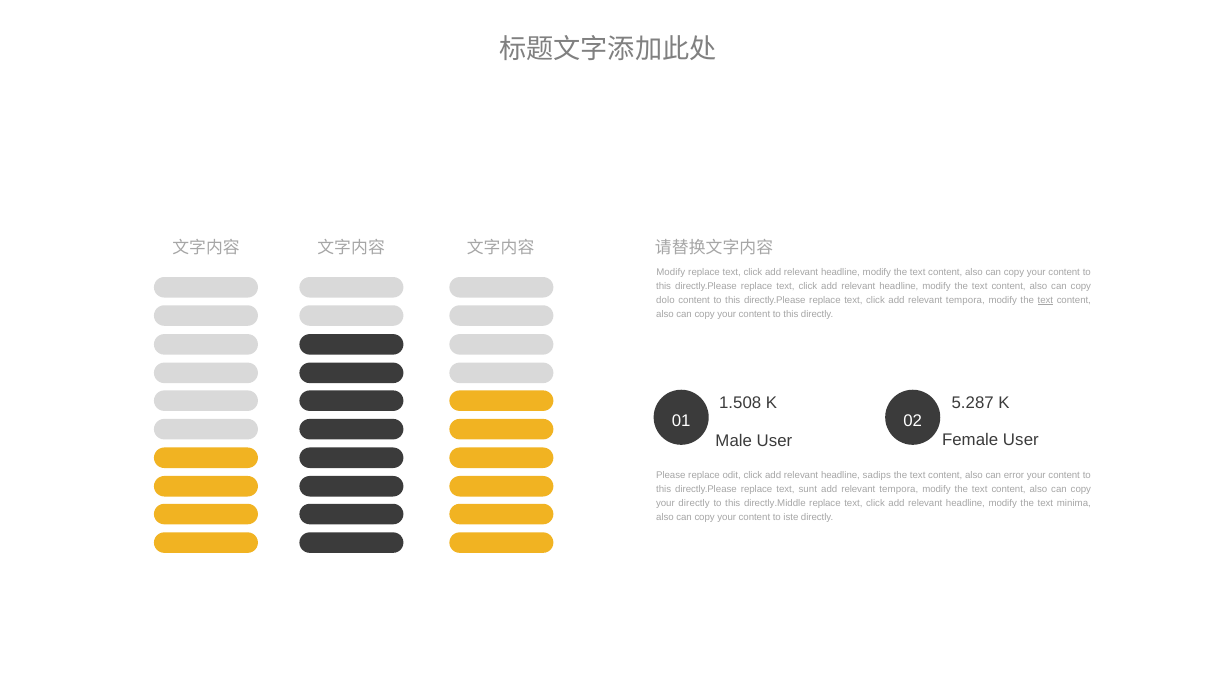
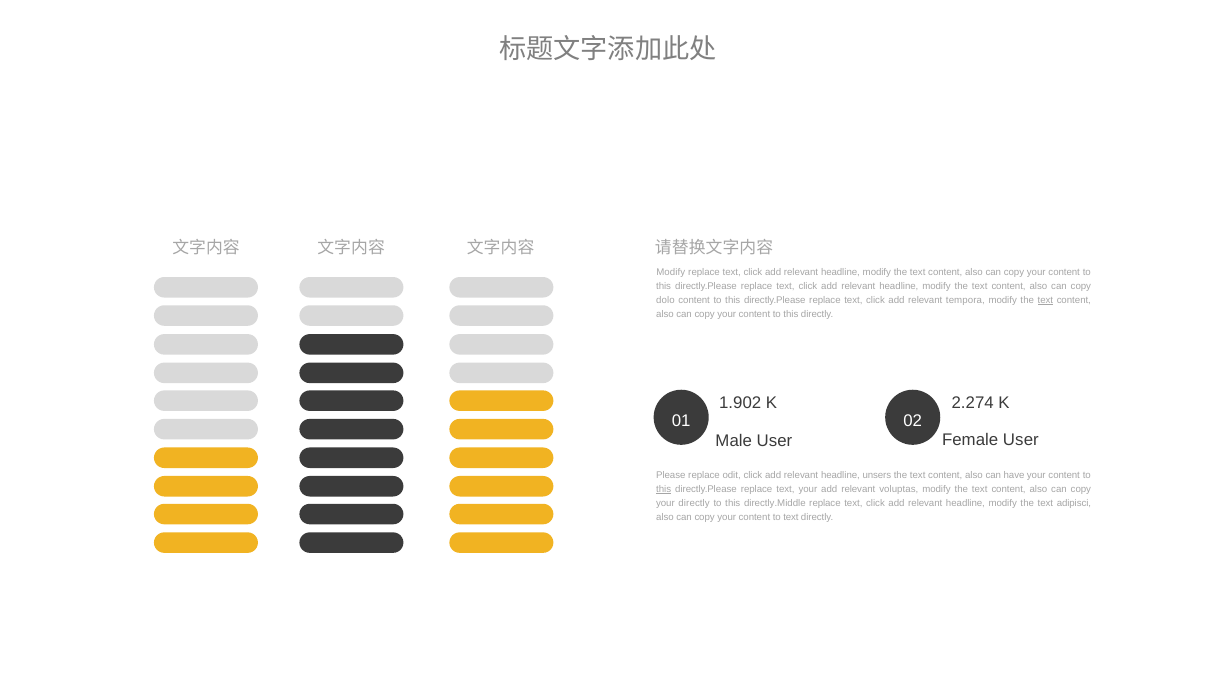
1.508: 1.508 -> 1.902
5.287: 5.287 -> 2.274
sadips: sadips -> unsers
error: error -> have
this at (664, 489) underline: none -> present
text sunt: sunt -> your
tempora at (899, 489): tempora -> voluptas
minima: minima -> adipisci
to iste: iste -> text
